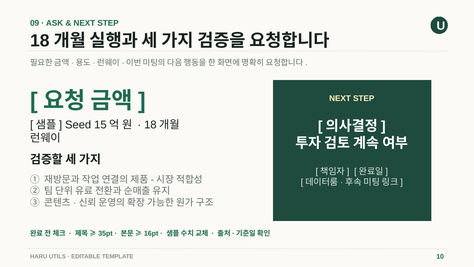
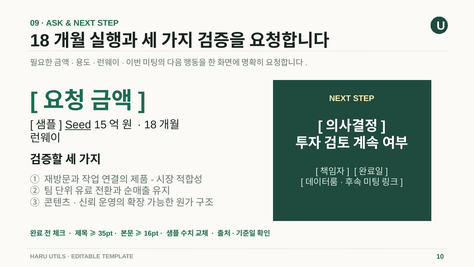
Seed underline: none -> present
